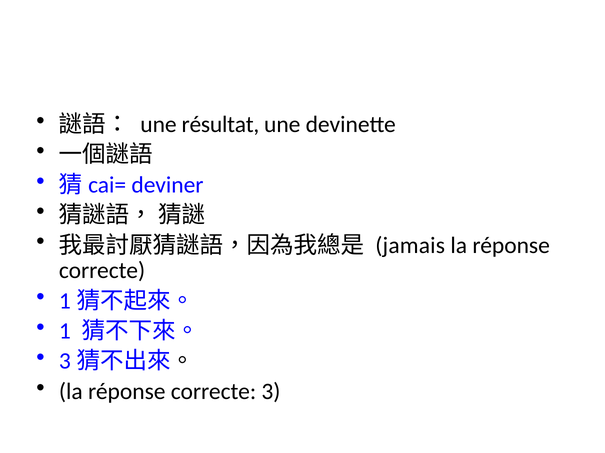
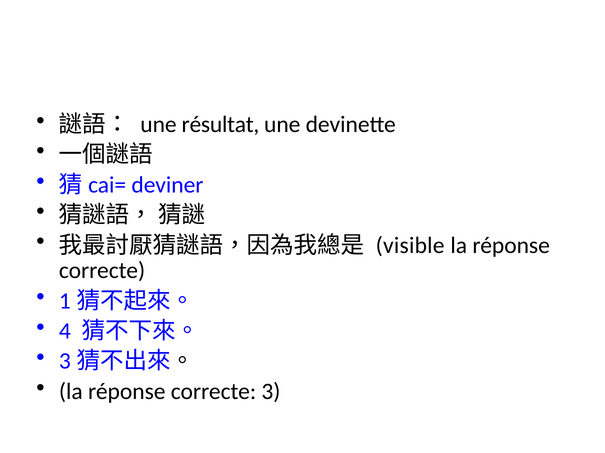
jamais: jamais -> visible
1: 1 -> 4
